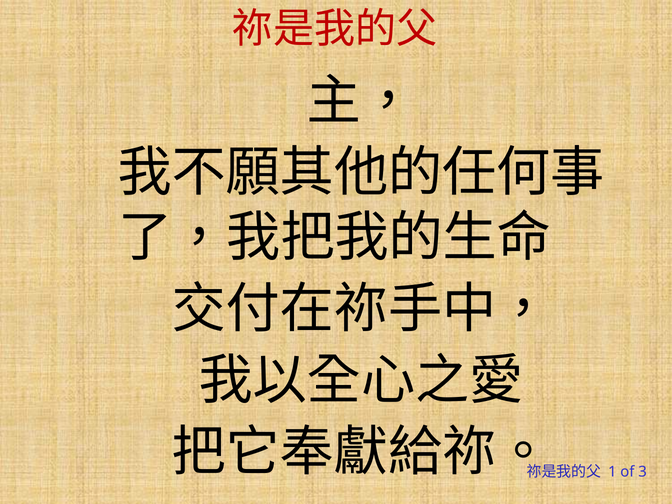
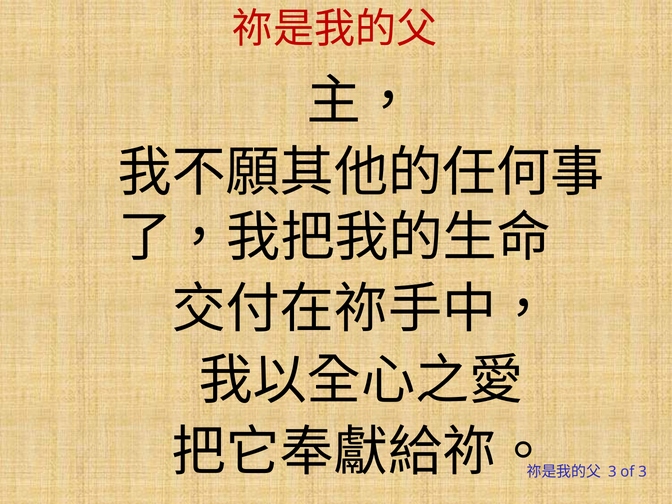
1 at (612, 472): 1 -> 3
